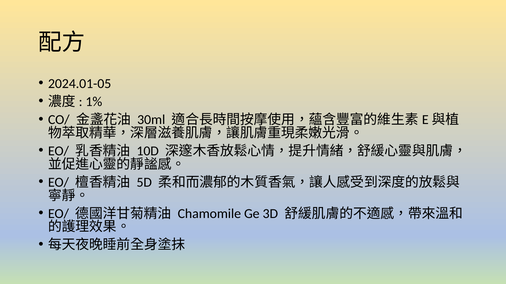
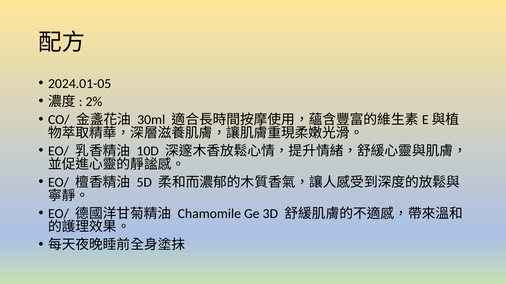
1%: 1% -> 2%
